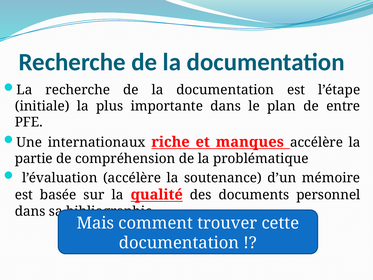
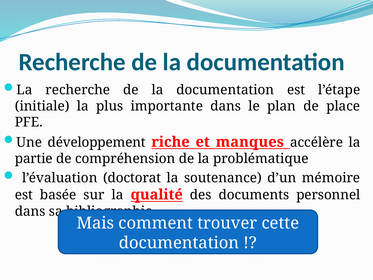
entre: entre -> place
internationaux: internationaux -> développement
l’évaluation accélère: accélère -> doctorat
